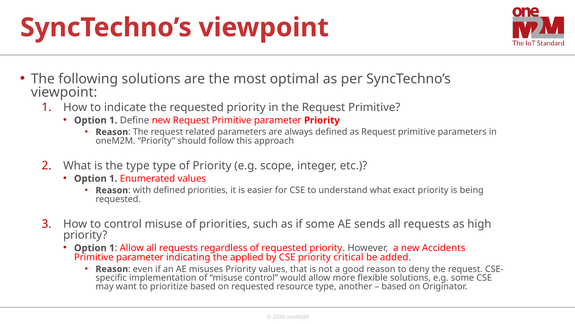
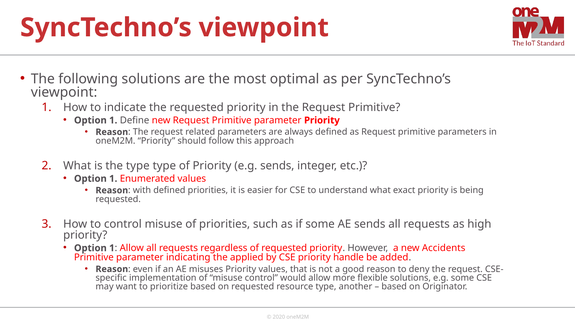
e.g scope: scope -> sends
critical: critical -> handle
